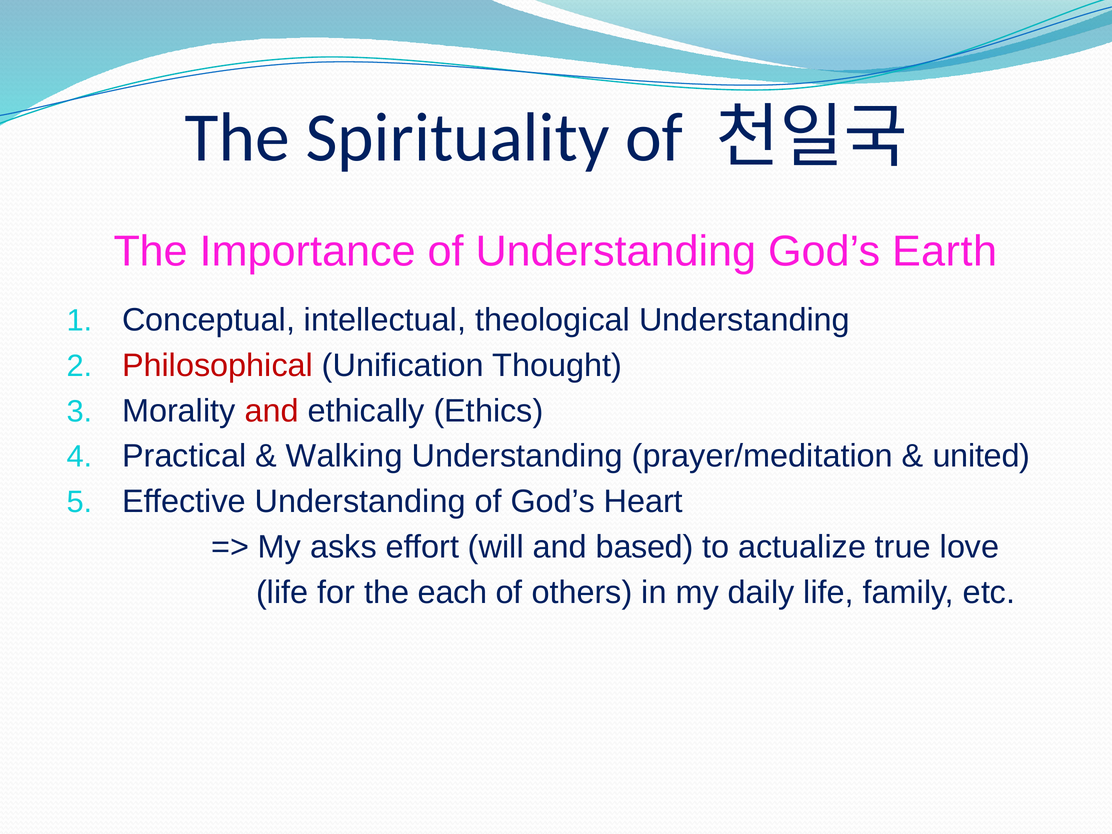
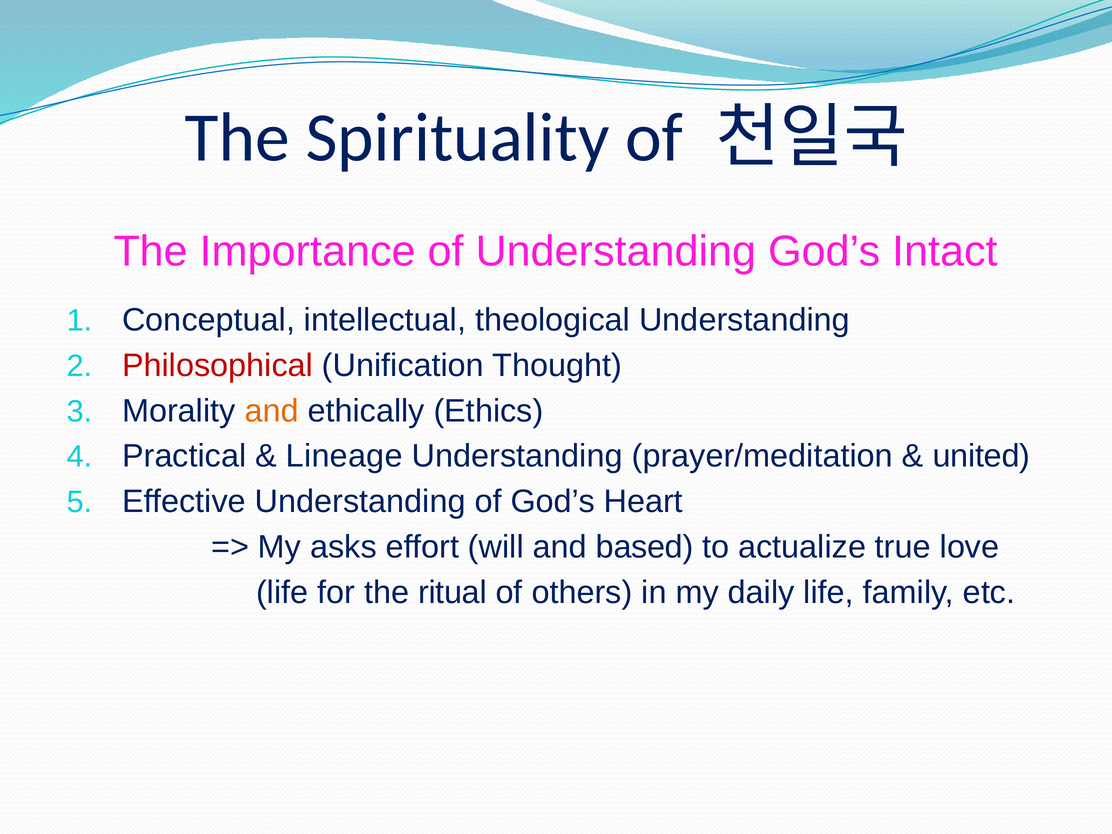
Earth: Earth -> Intact
and at (272, 411) colour: red -> orange
Walking: Walking -> Lineage
each: each -> ritual
